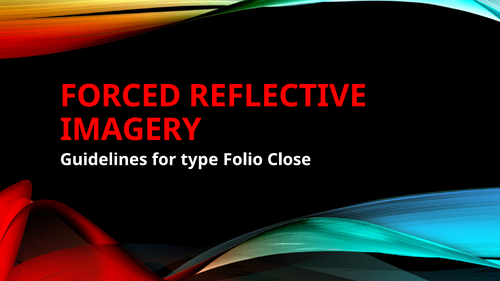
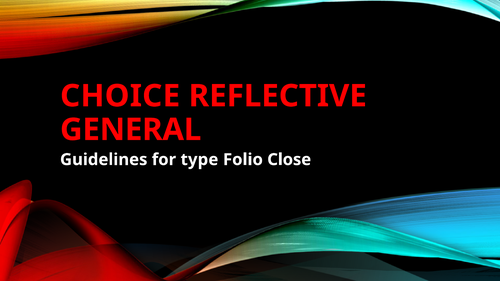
FORCED: FORCED -> CHOICE
IMAGERY: IMAGERY -> GENERAL
